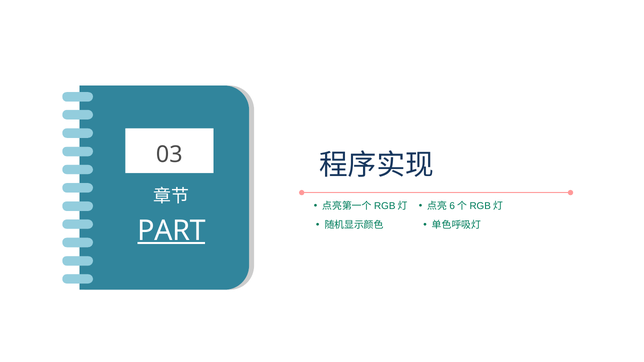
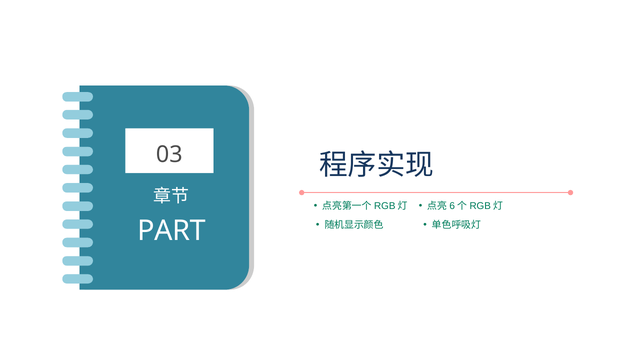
PART underline: present -> none
